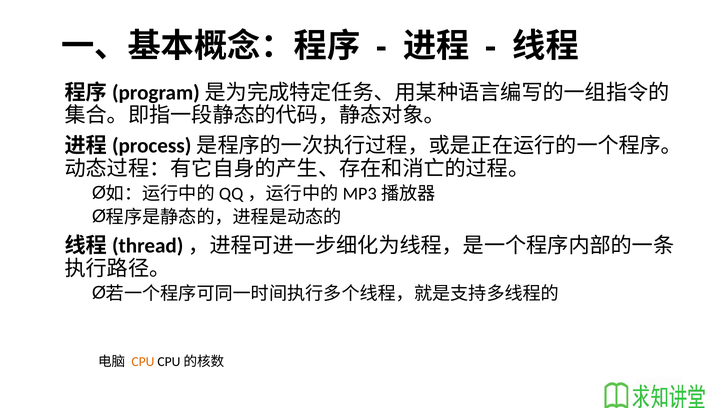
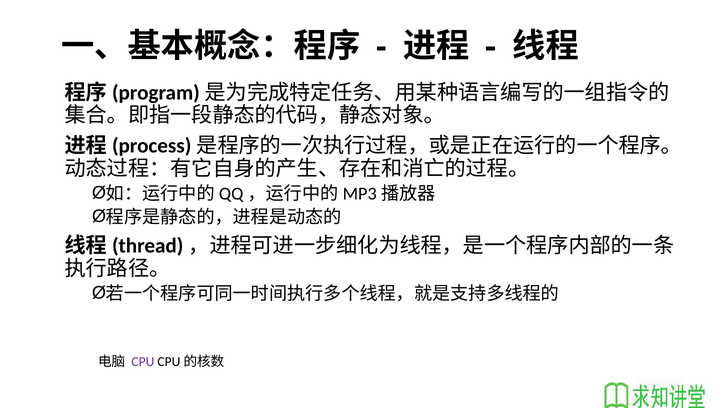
CPU colour: orange -> purple
